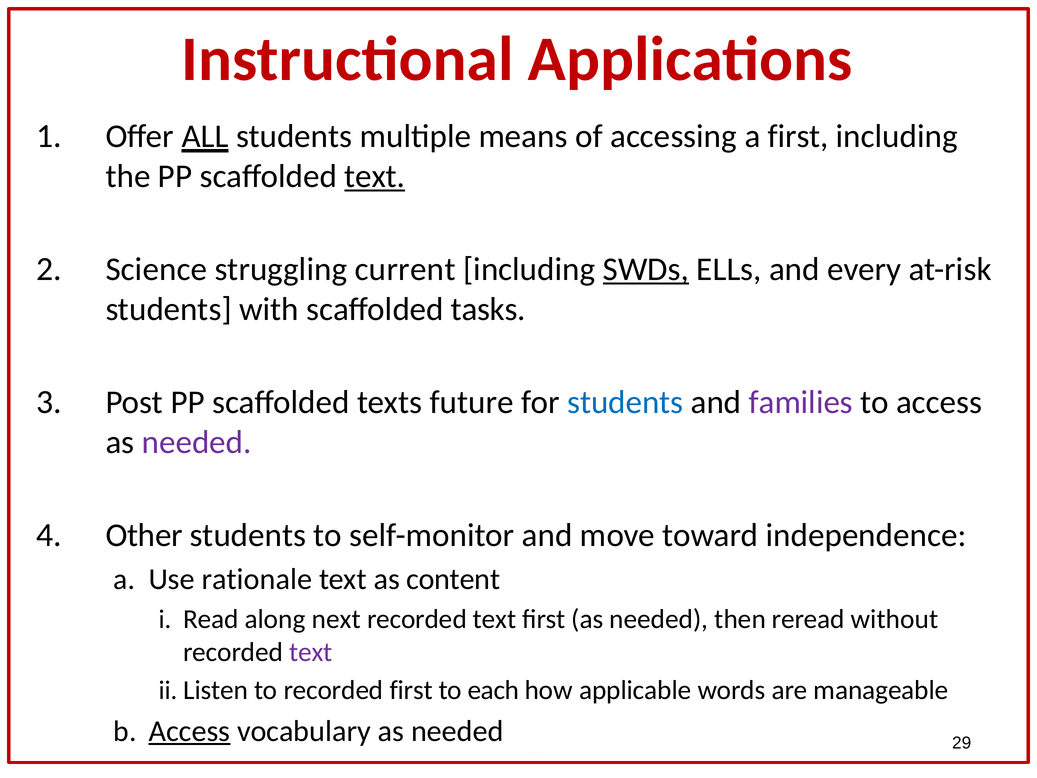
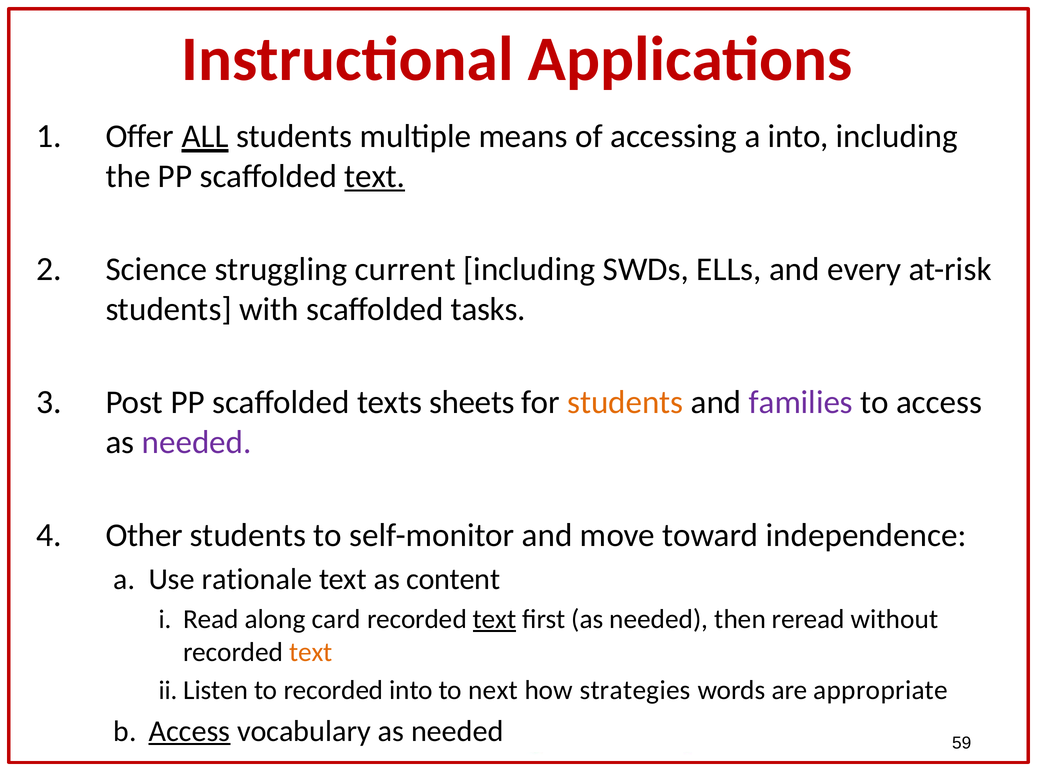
a first: first -> into
SWDs underline: present -> none
future: future -> sheets
students at (625, 402) colour: blue -> orange
next: next -> card
text at (495, 619) underline: none -> present
text at (311, 652) colour: purple -> orange
recorded first: first -> into
each: each -> next
applicable: applicable -> strategies
manageable: manageable -> appropriate
29: 29 -> 59
